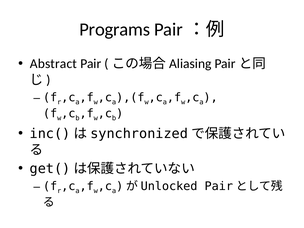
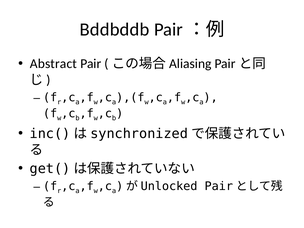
Programs: Programs -> Bddbddb
